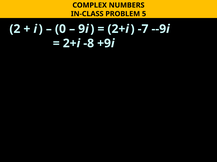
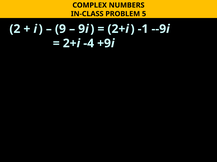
0: 0 -> 9
-7: -7 -> -1
-8: -8 -> -4
